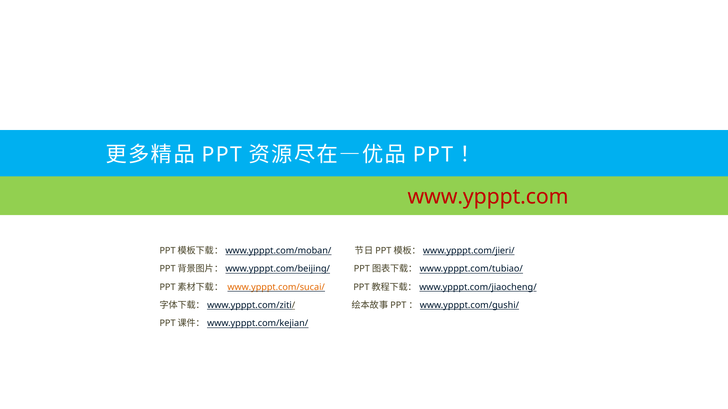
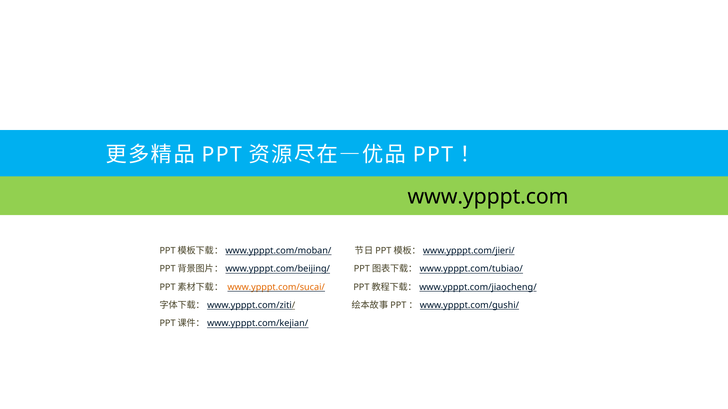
www.ypppt.com colour: red -> black
